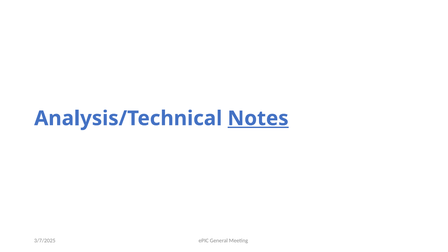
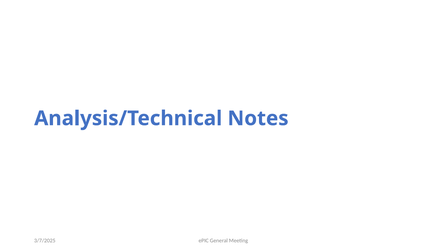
Notes underline: present -> none
